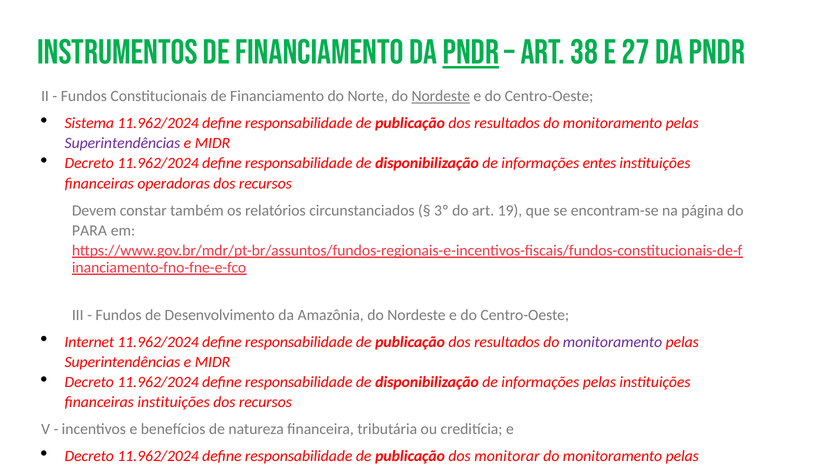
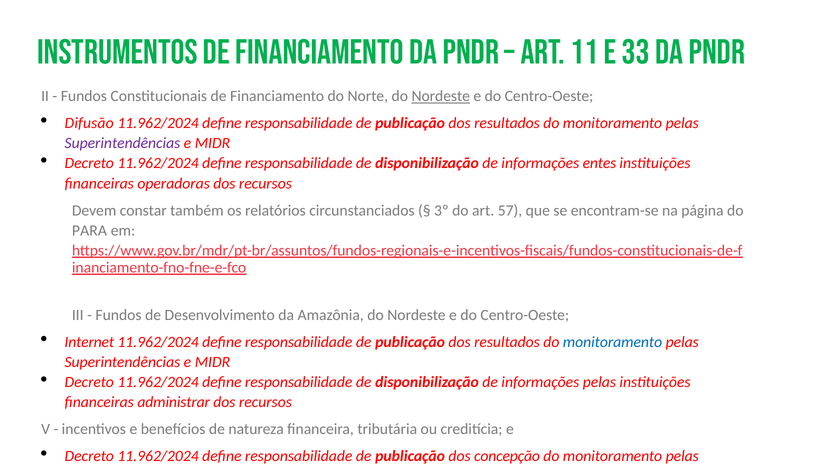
PNDR at (471, 52) underline: present -> none
38: 38 -> 11
27: 27 -> 33
Sistema: Sistema -> Difusão
19: 19 -> 57
monitoramento at (613, 342) colour: purple -> blue
financeiras instituições: instituições -> administrar
monitorar: monitorar -> concepção
